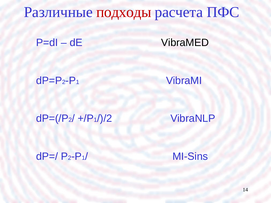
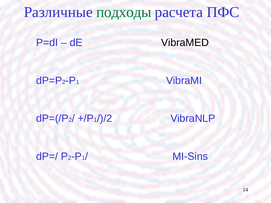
подходы colour: red -> green
